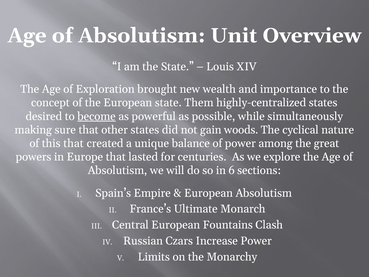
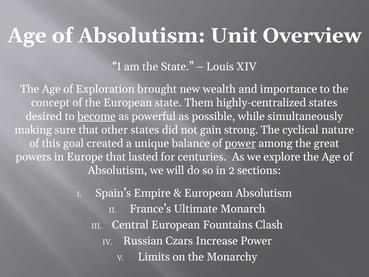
woods: woods -> strong
this that: that -> goal
power at (240, 143) underline: none -> present
6: 6 -> 2
